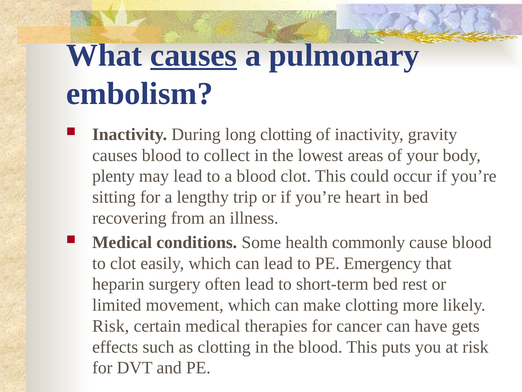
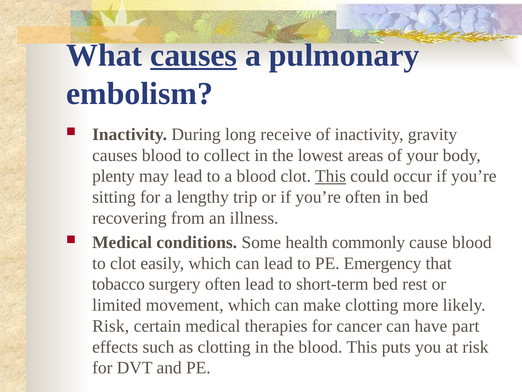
long clotting: clotting -> receive
This at (330, 176) underline: none -> present
you’re heart: heart -> often
heparin: heparin -> tobacco
gets: gets -> part
